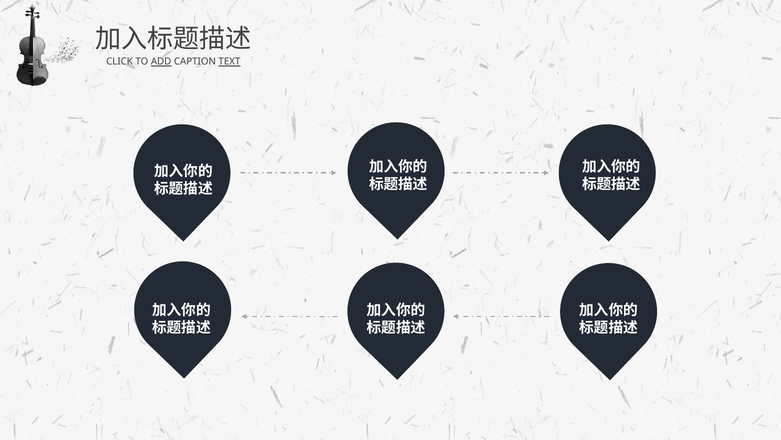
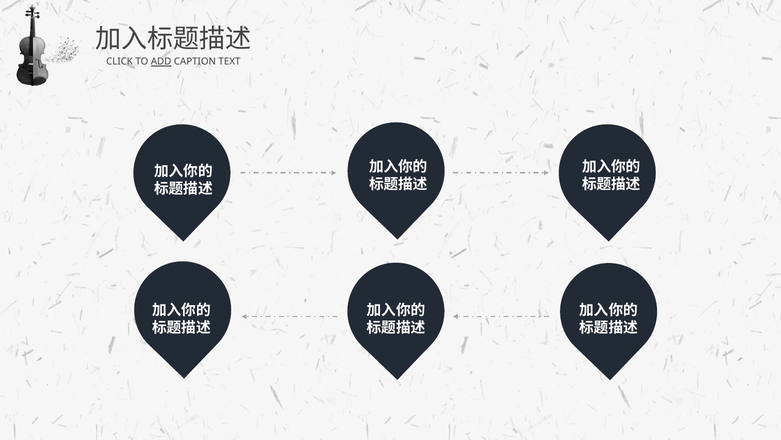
TEXT underline: present -> none
